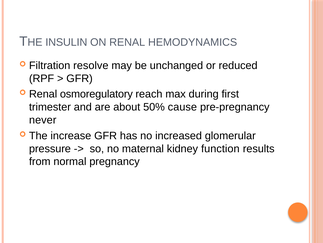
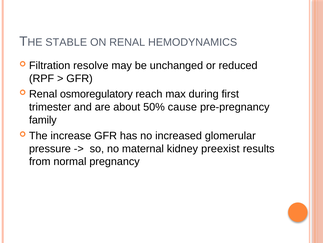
INSULIN: INSULIN -> STABLE
never: never -> family
function: function -> preexist
